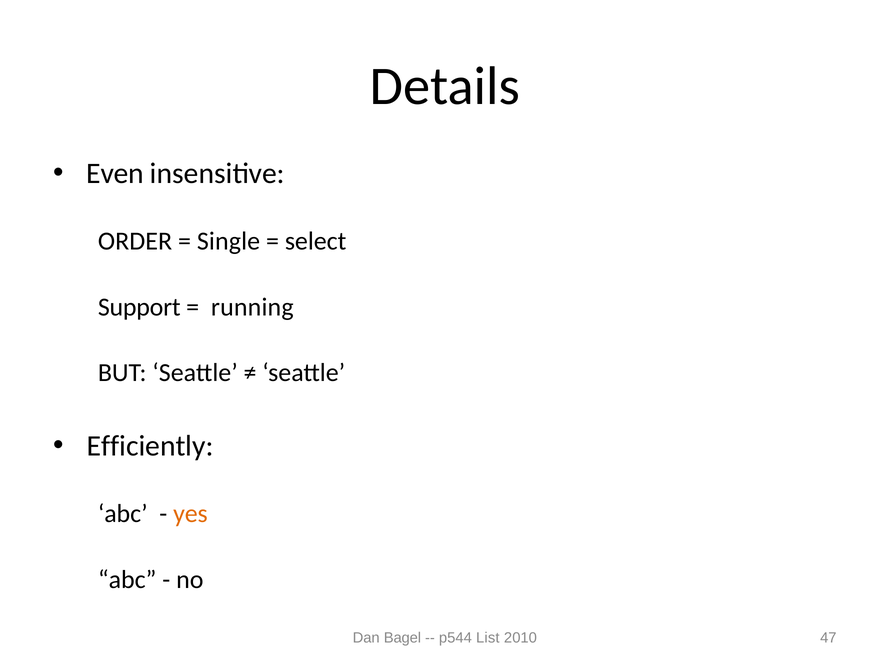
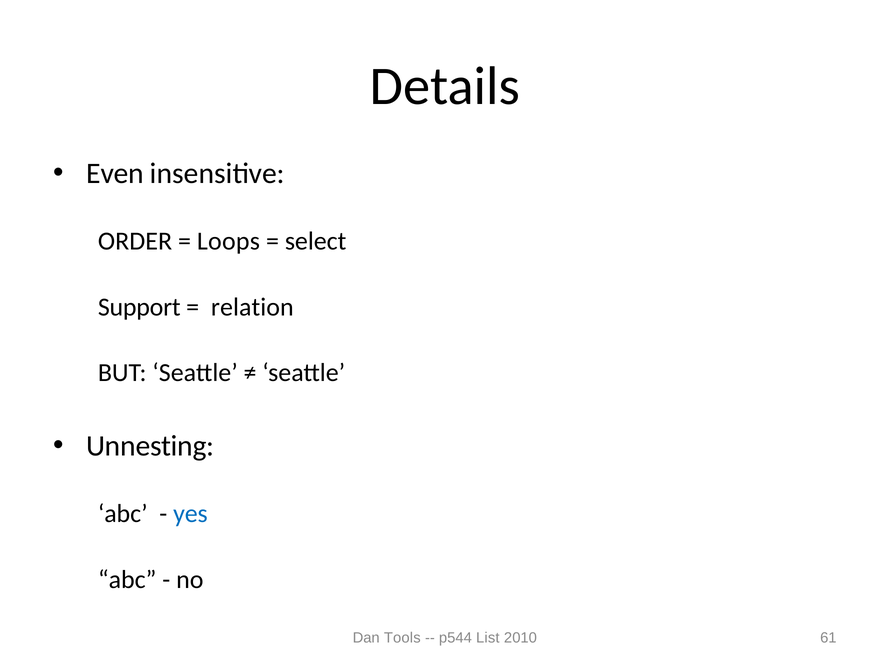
Single: Single -> Loops
running: running -> relation
Efficiently: Efficiently -> Unnesting
yes colour: orange -> blue
Bagel: Bagel -> Tools
47: 47 -> 61
